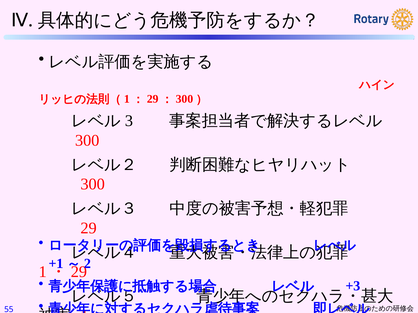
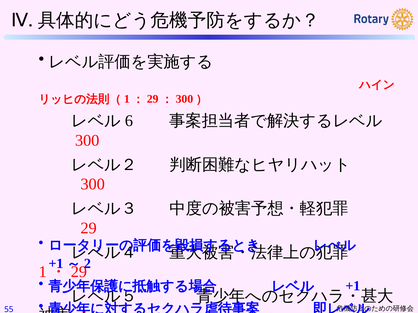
3: 3 -> 6
+3: +3 -> +1
